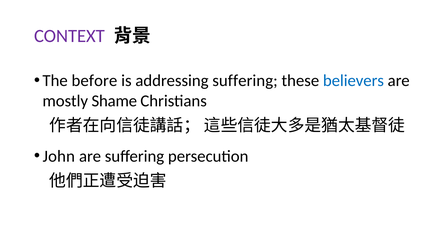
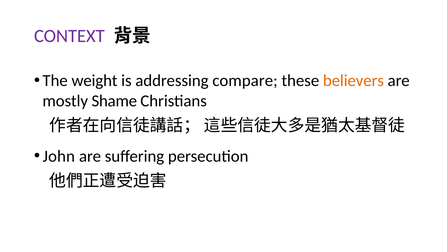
before: before -> weight
addressing suffering: suffering -> compare
believers colour: blue -> orange
